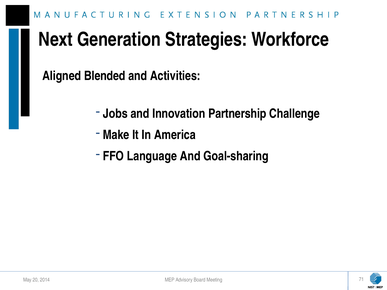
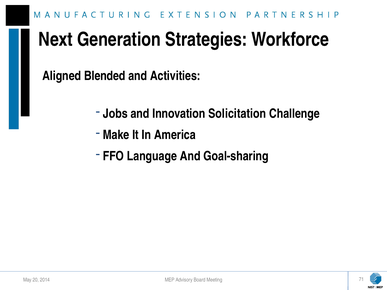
Partnership: Partnership -> Solicitation
